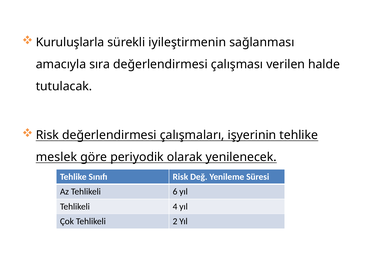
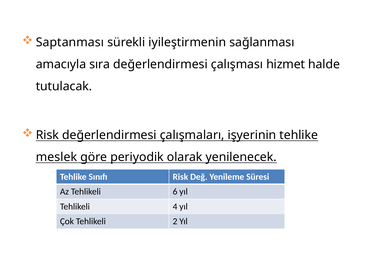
Kuruluşlarla: Kuruluşlarla -> Saptanması
verilen: verilen -> hizmet
